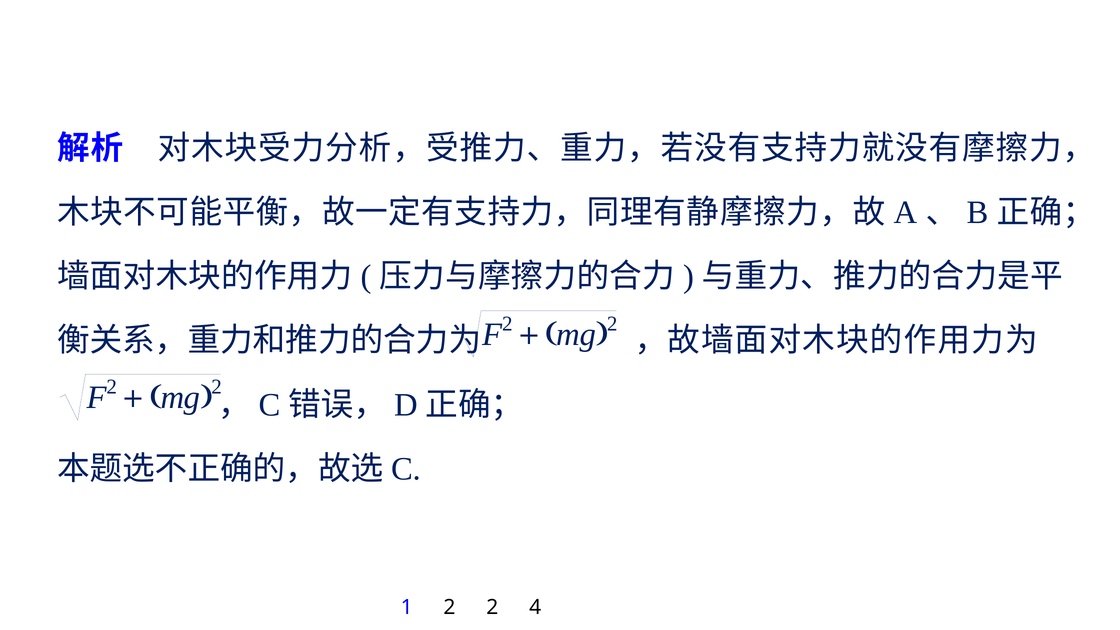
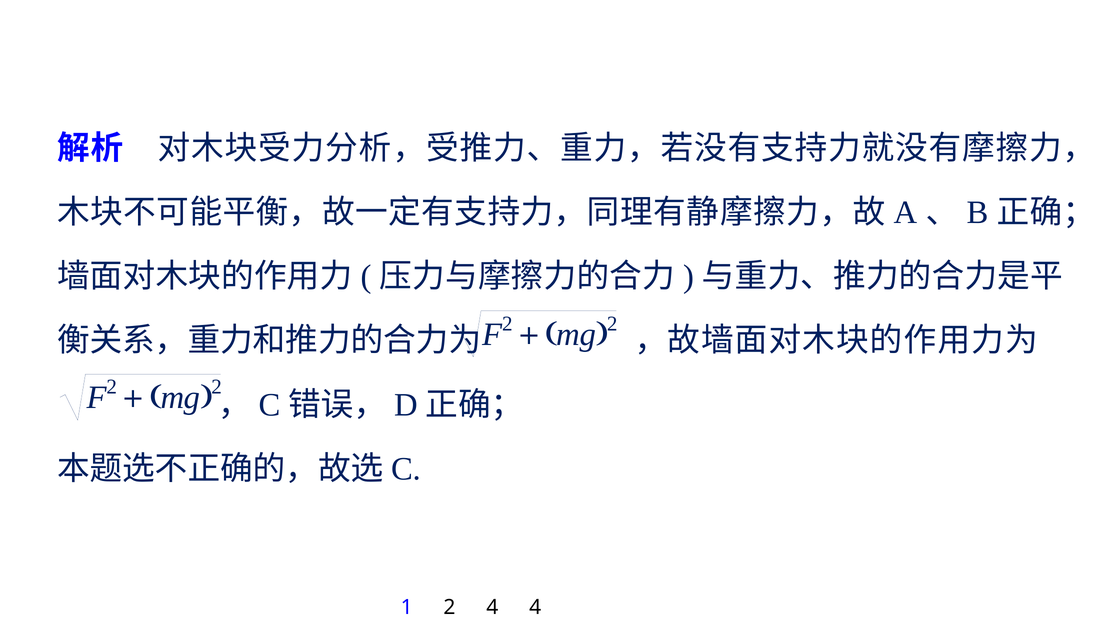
2 2: 2 -> 4
